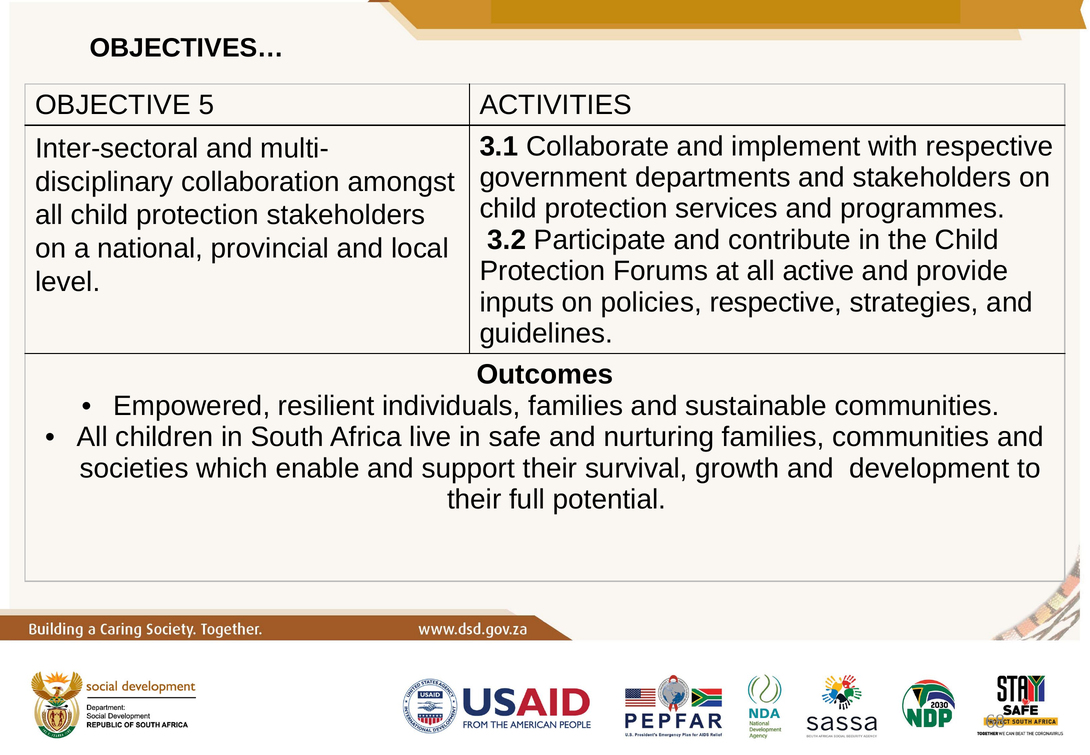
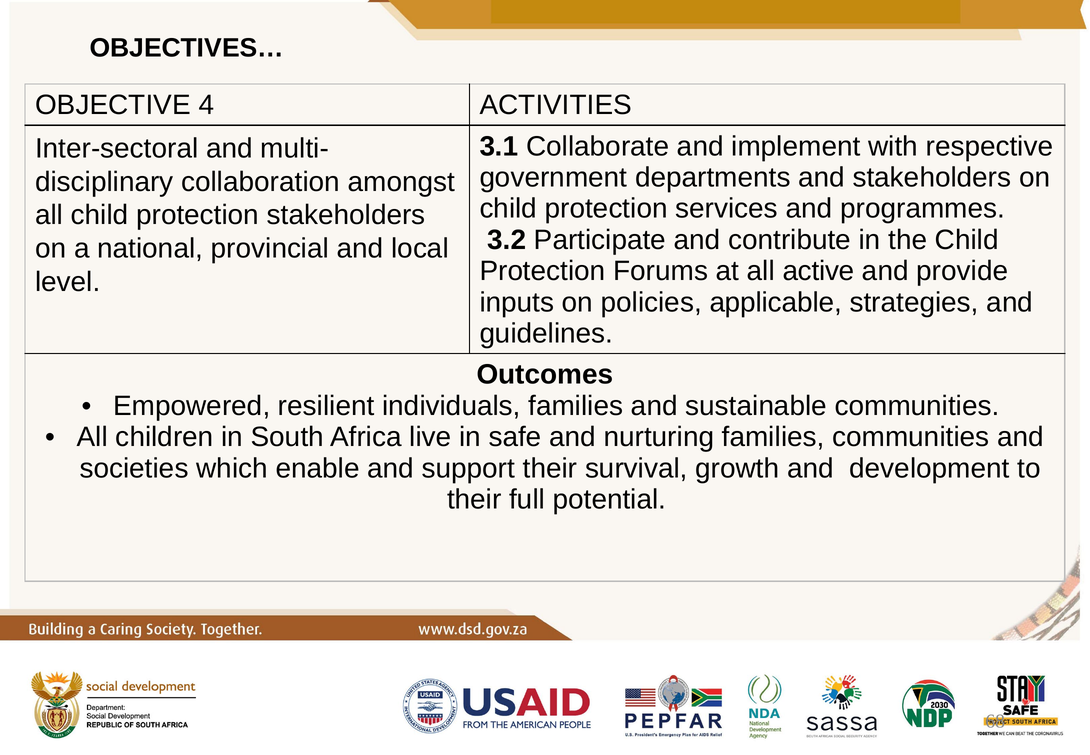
5: 5 -> 4
policies respective: respective -> applicable
